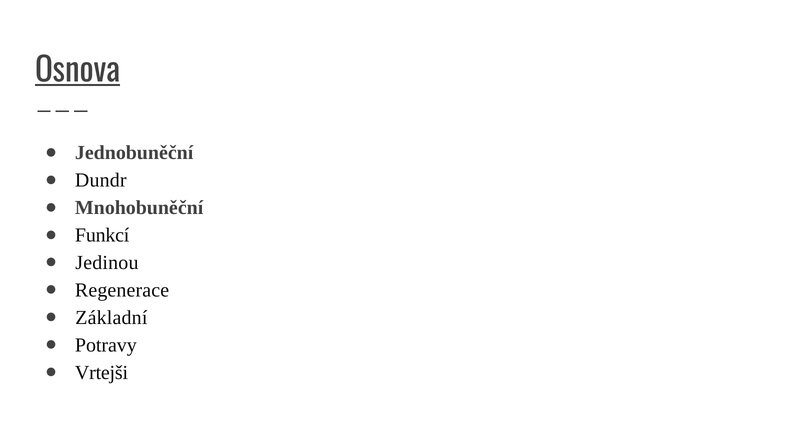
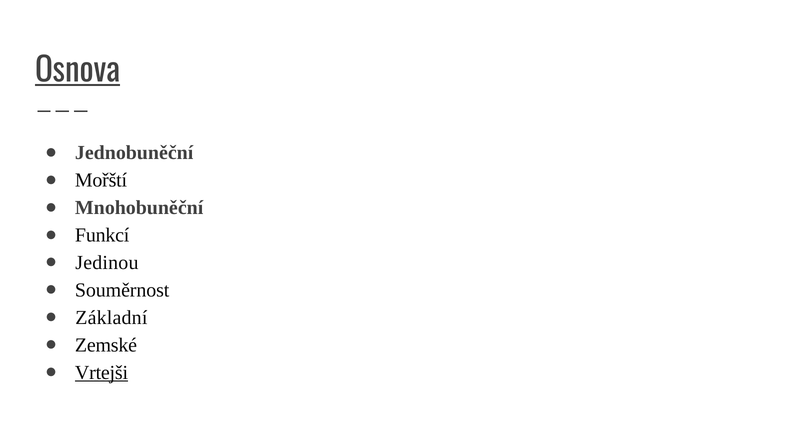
Dundr: Dundr -> Mořští
Regenerace: Regenerace -> Souměrnost
Potravy: Potravy -> Zemské
Vrtejši underline: none -> present
